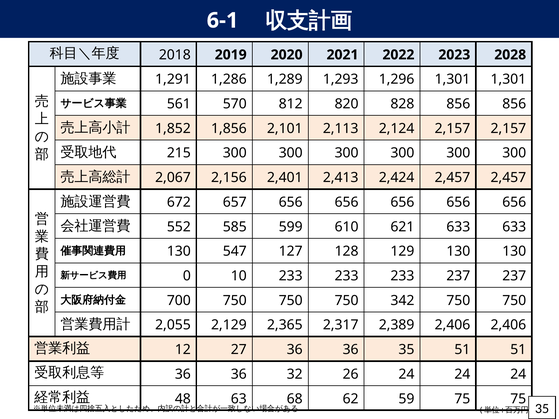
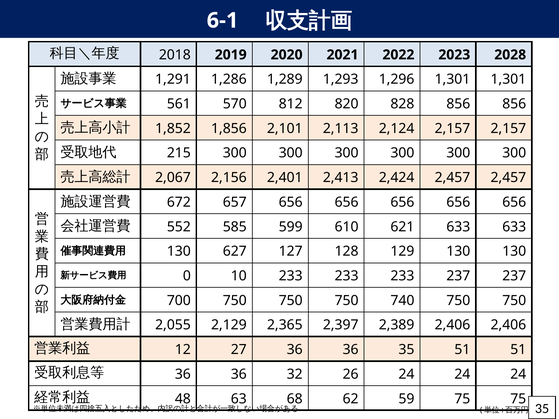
547: 547 -> 627
342: 342 -> 740
2,317: 2,317 -> 2,397
